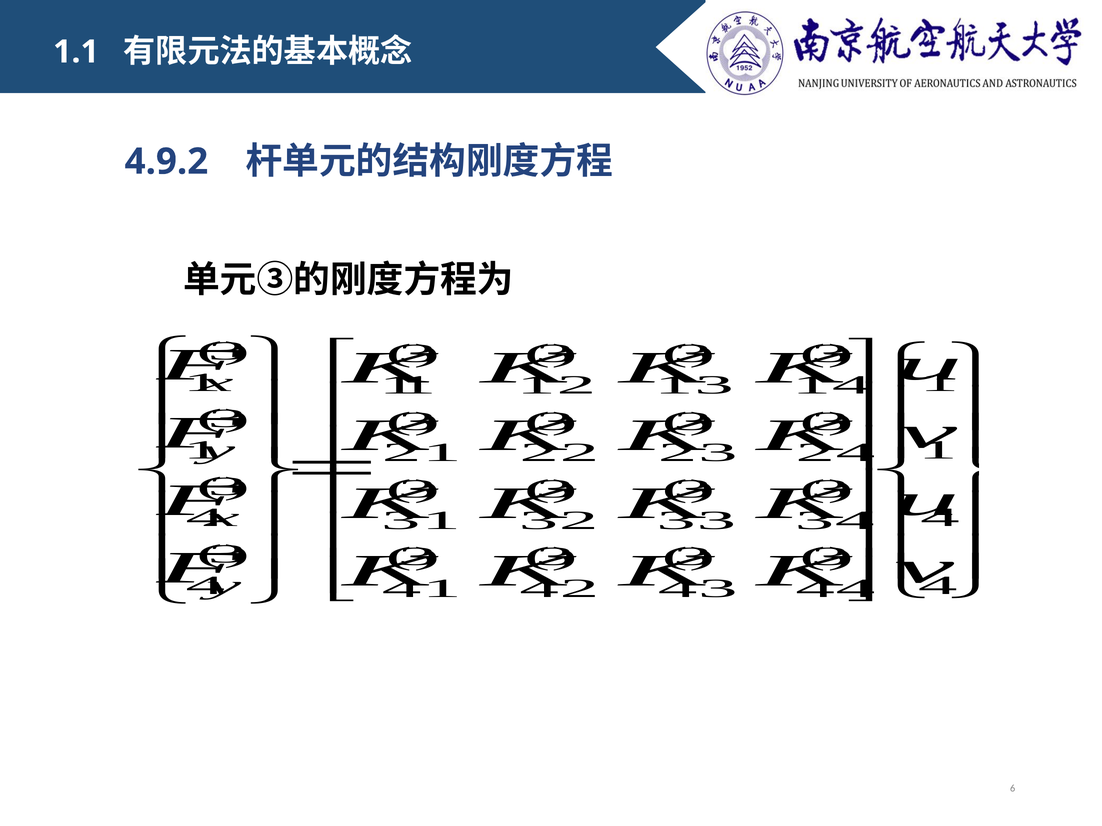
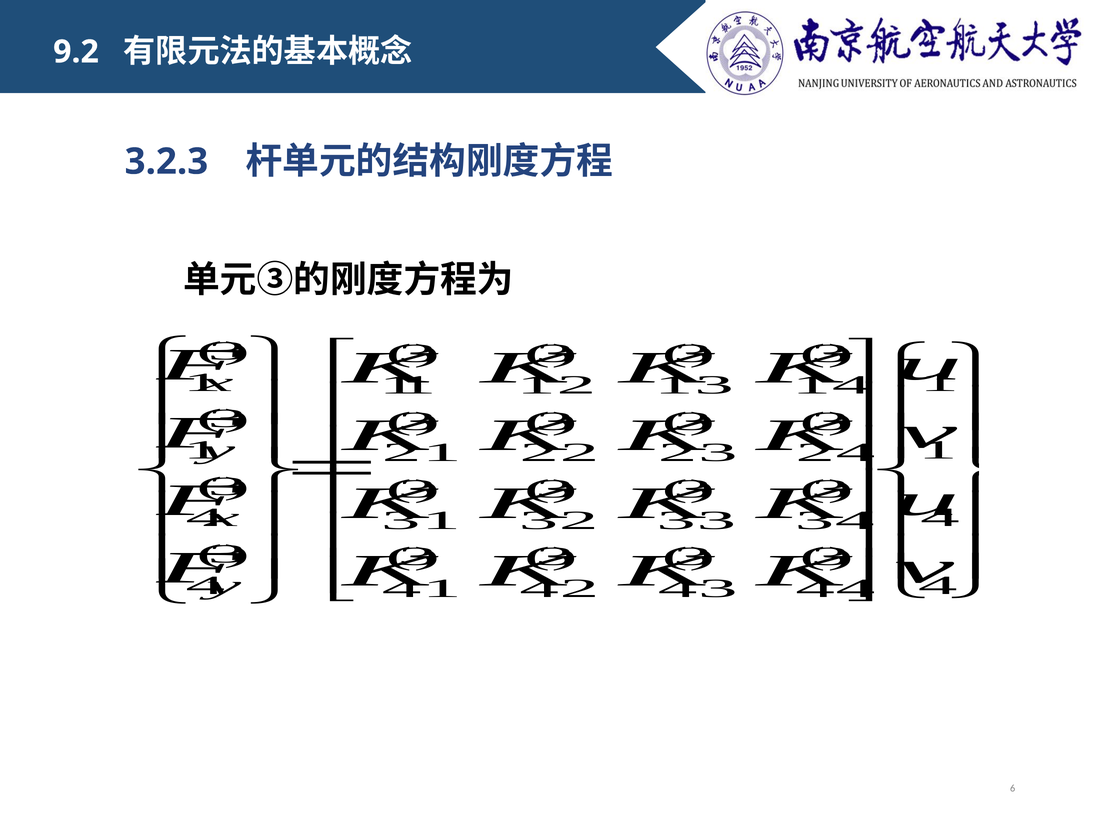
1.1: 1.1 -> 9.2
4.9.2: 4.9.2 -> 3.2.3
